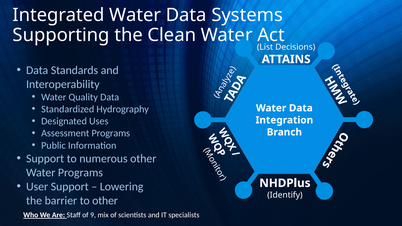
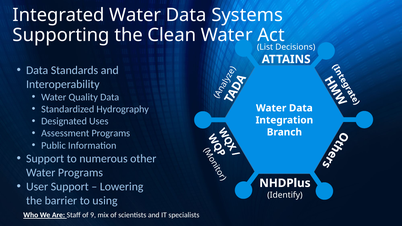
to other: other -> using
